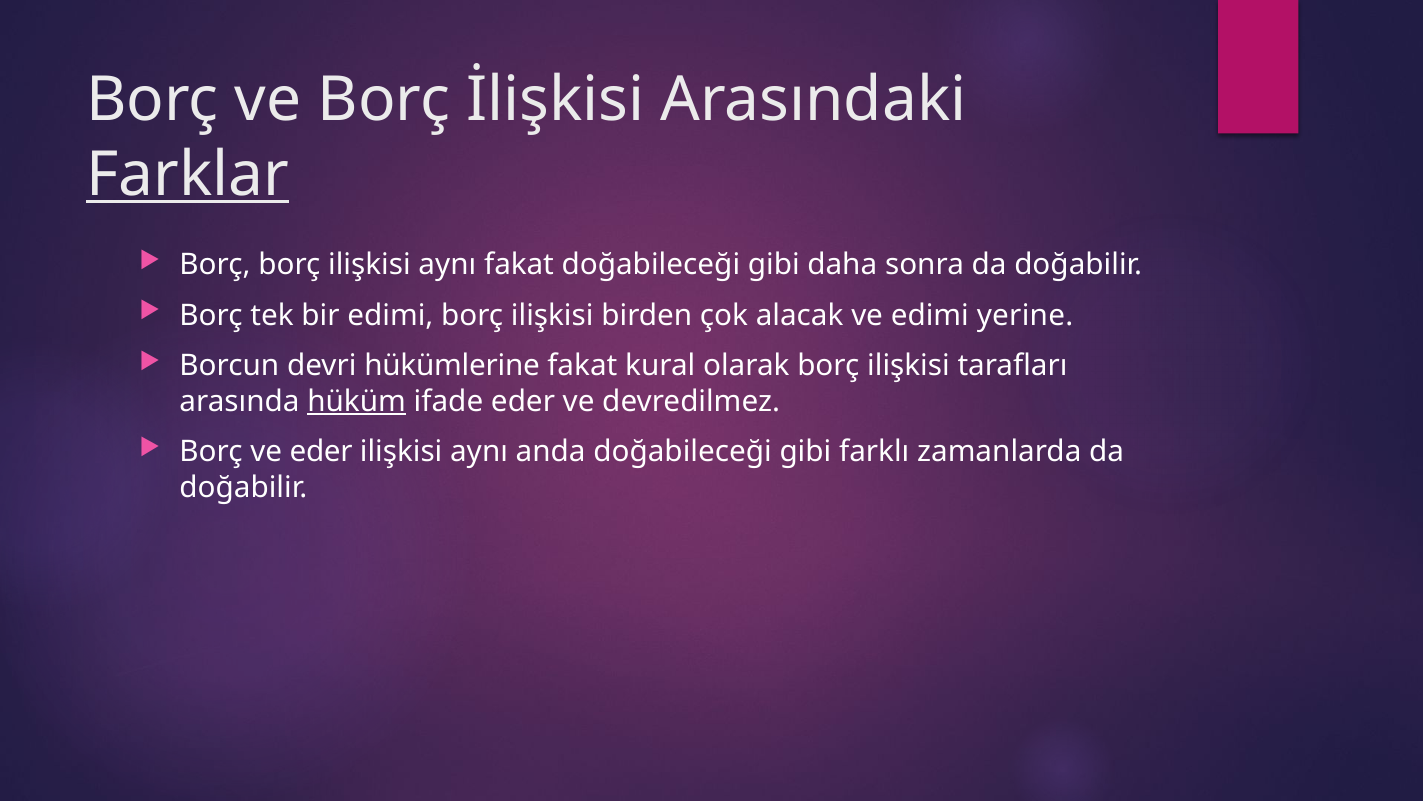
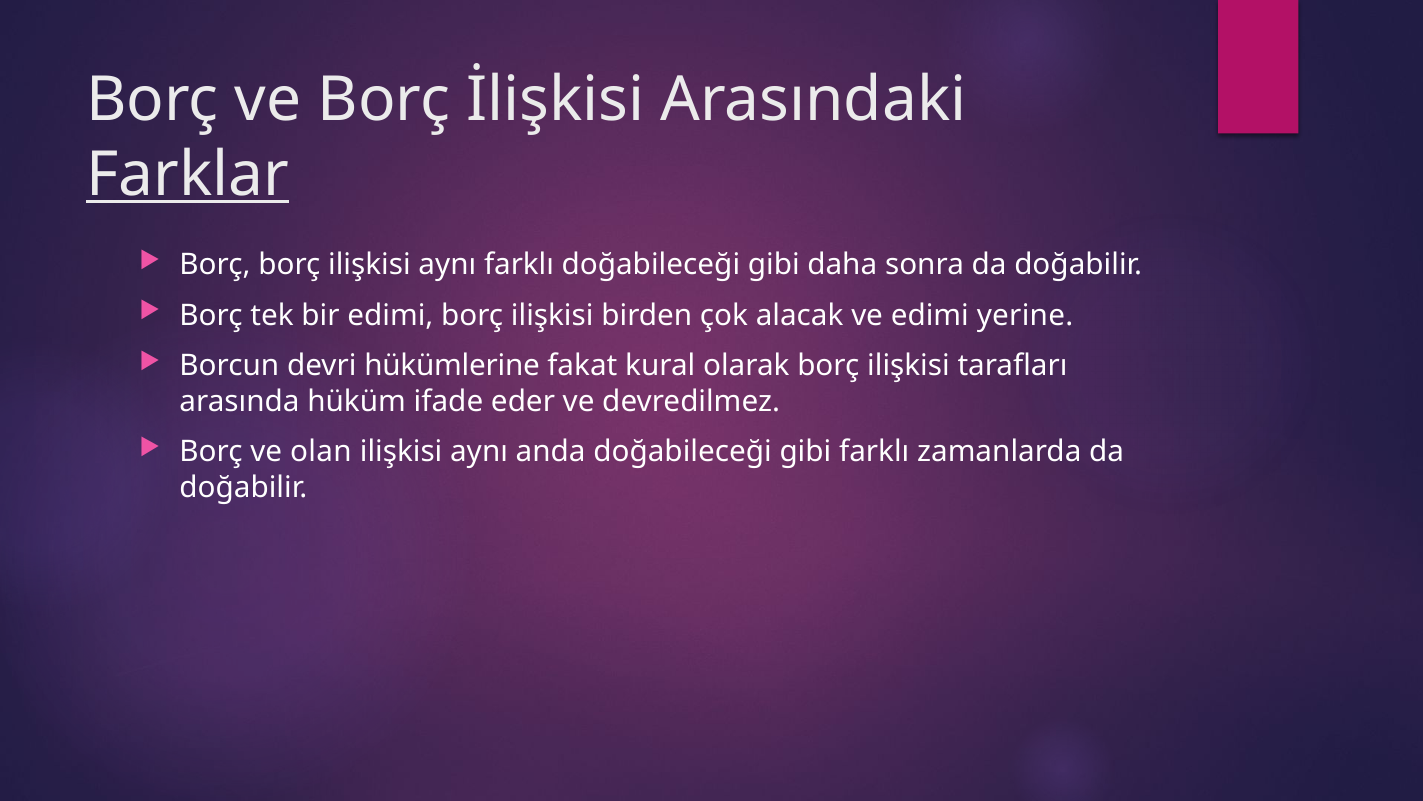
aynı fakat: fakat -> farklı
hüküm underline: present -> none
ve eder: eder -> olan
